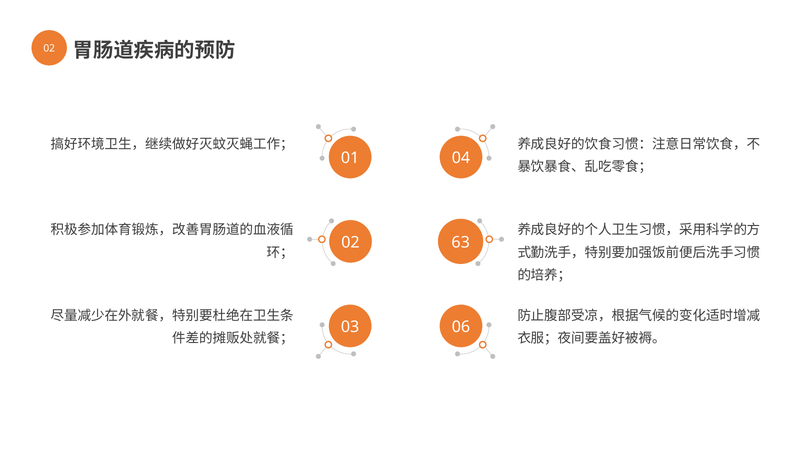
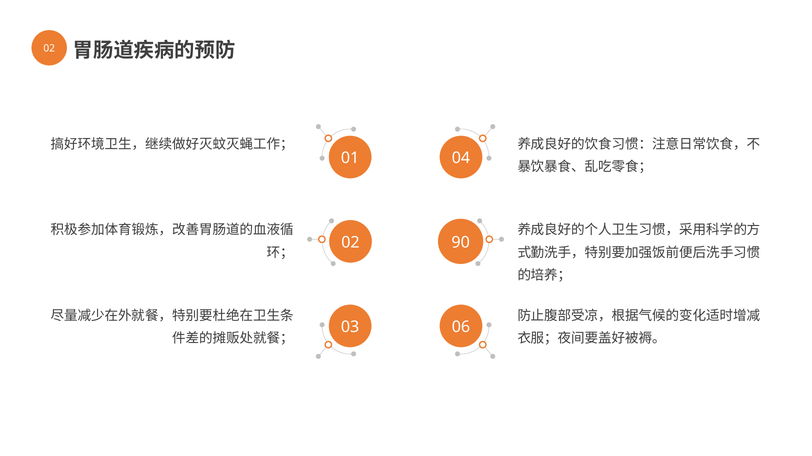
63: 63 -> 90
